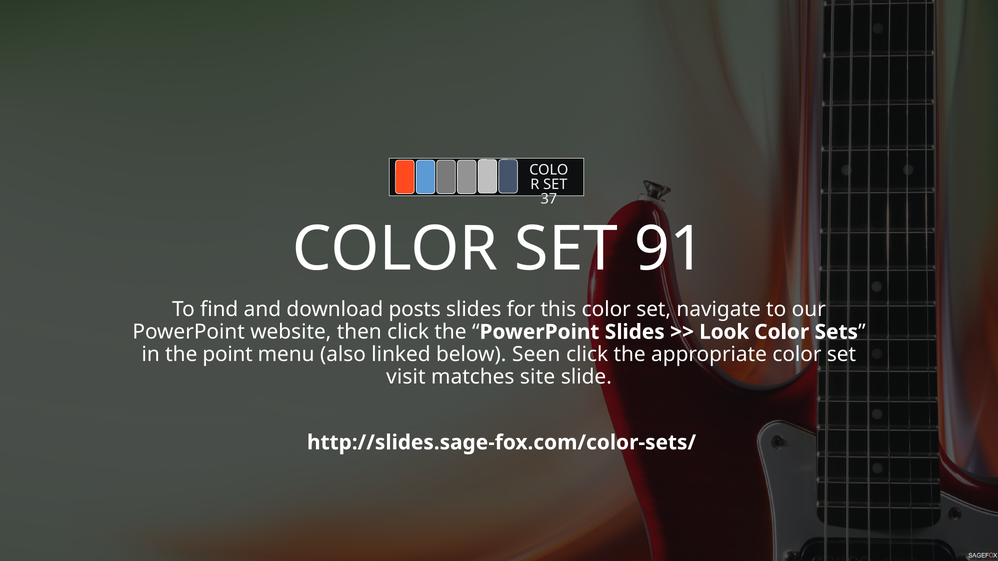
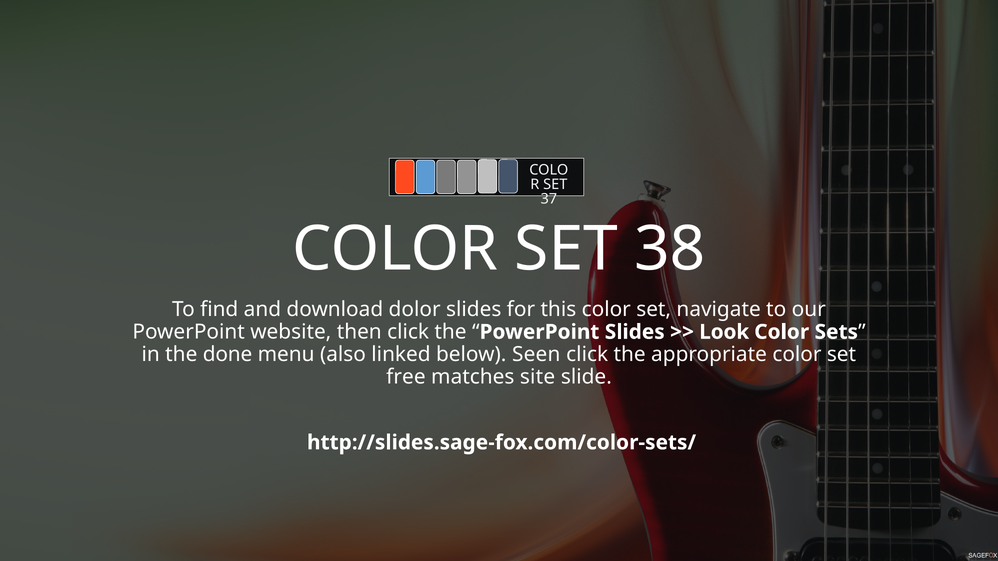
91: 91 -> 38
posts: posts -> dolor
point: point -> done
visit: visit -> free
